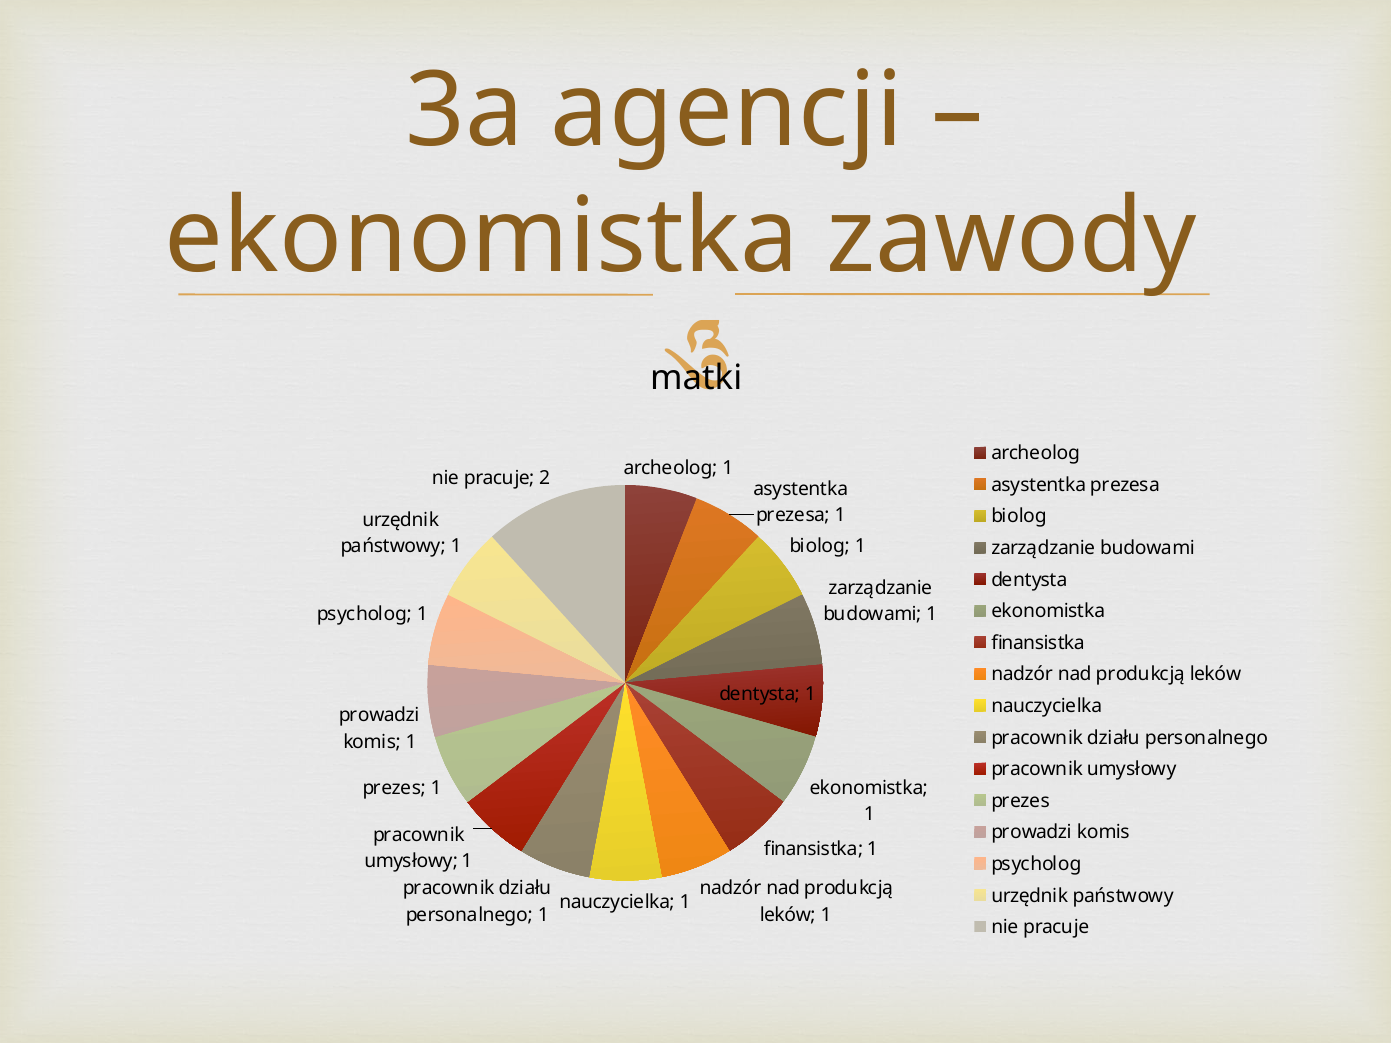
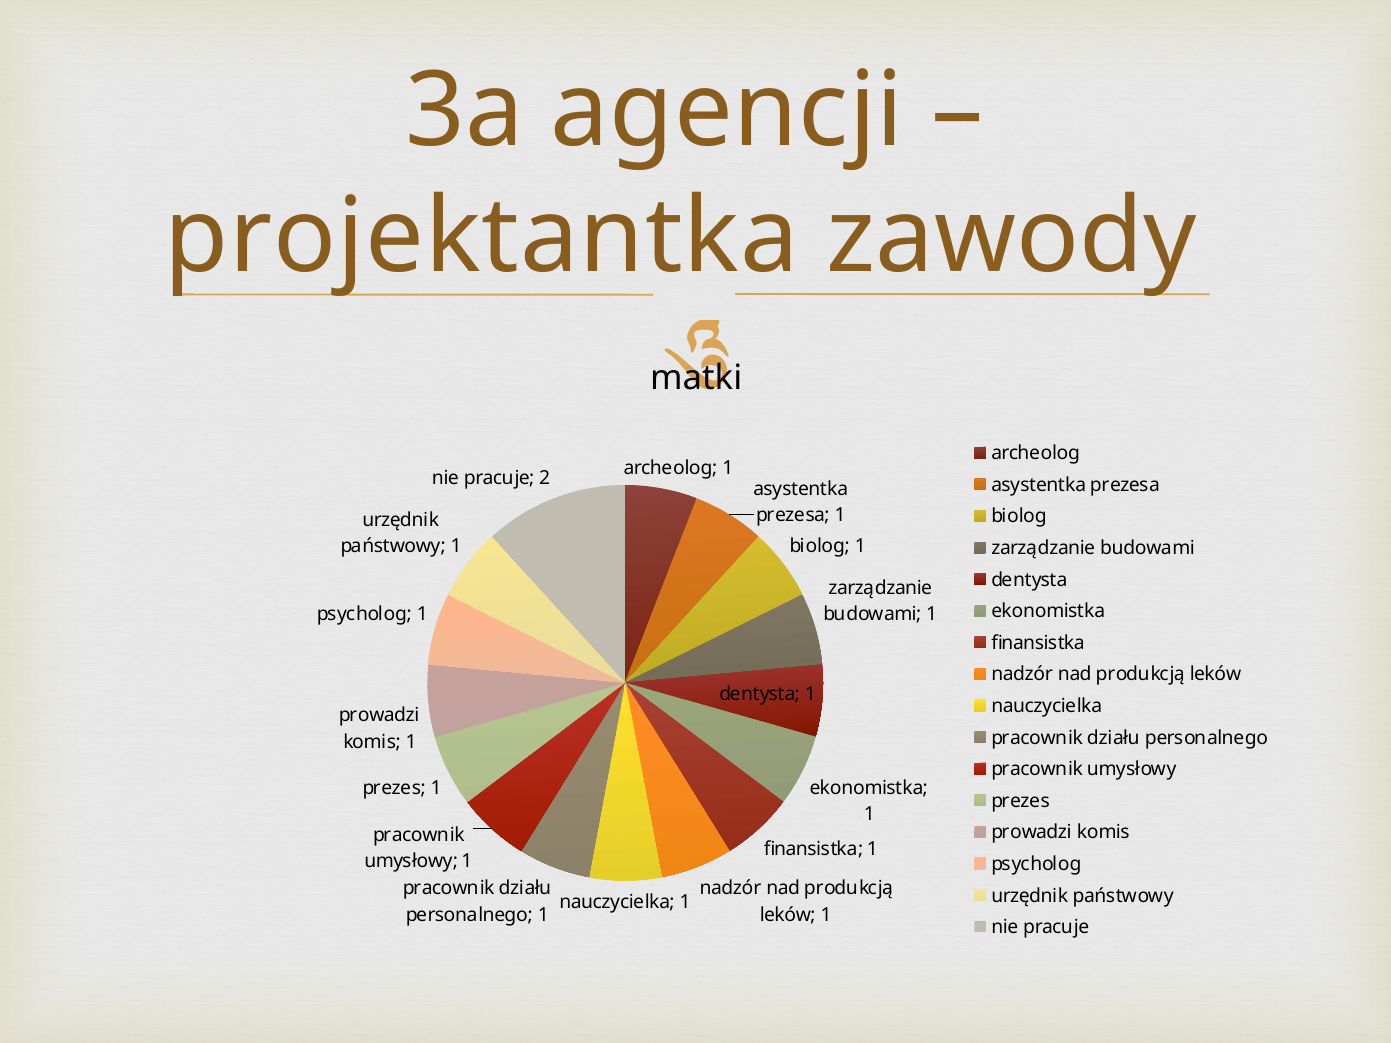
ekonomistka at (482, 237): ekonomistka -> projektantka
